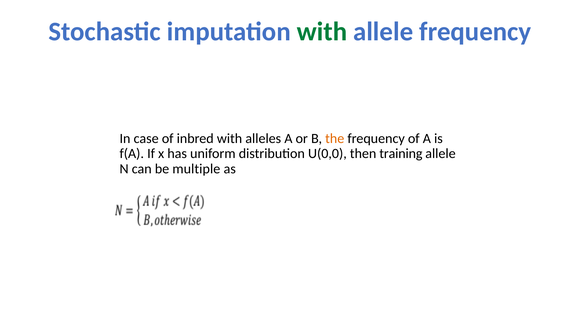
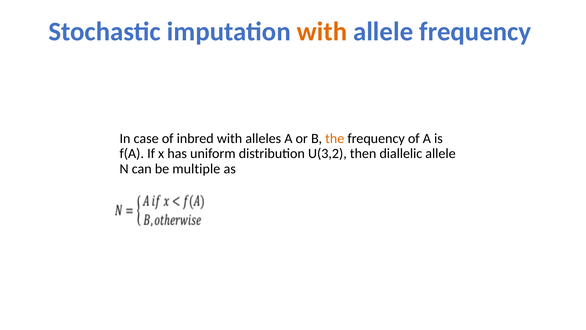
with at (322, 32) colour: green -> orange
U(0,0: U(0,0 -> U(3,2
training: training -> diallelic
